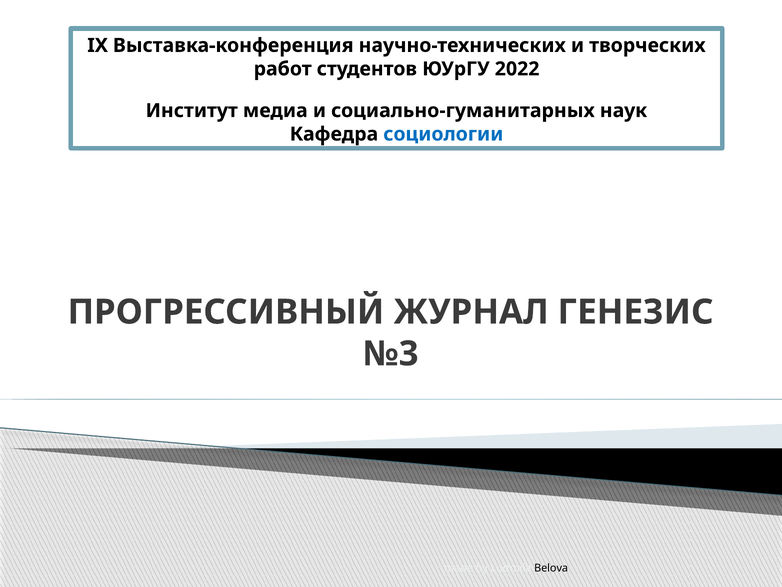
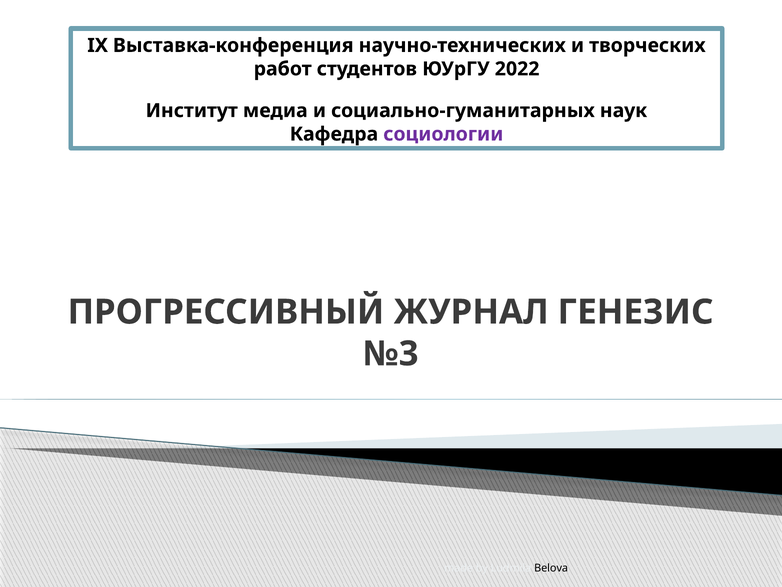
социологии colour: blue -> purple
